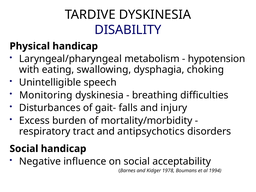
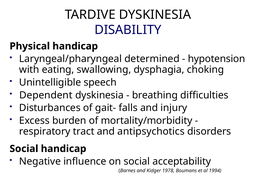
metabolism: metabolism -> determined
Monitoring: Monitoring -> Dependent
